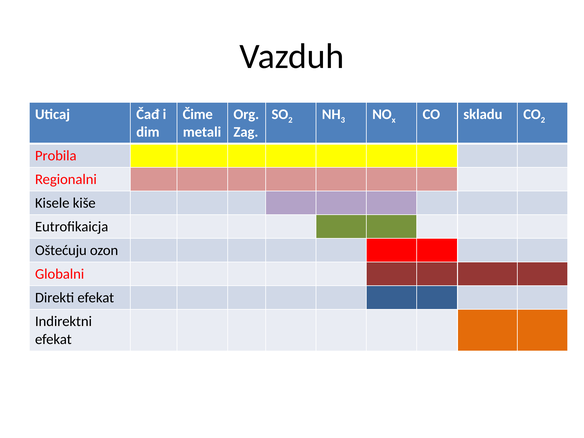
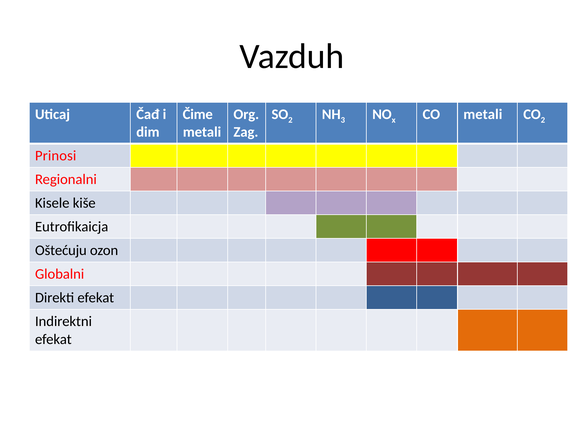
CO skladu: skladu -> metali
Probila: Probila -> Prinosi
